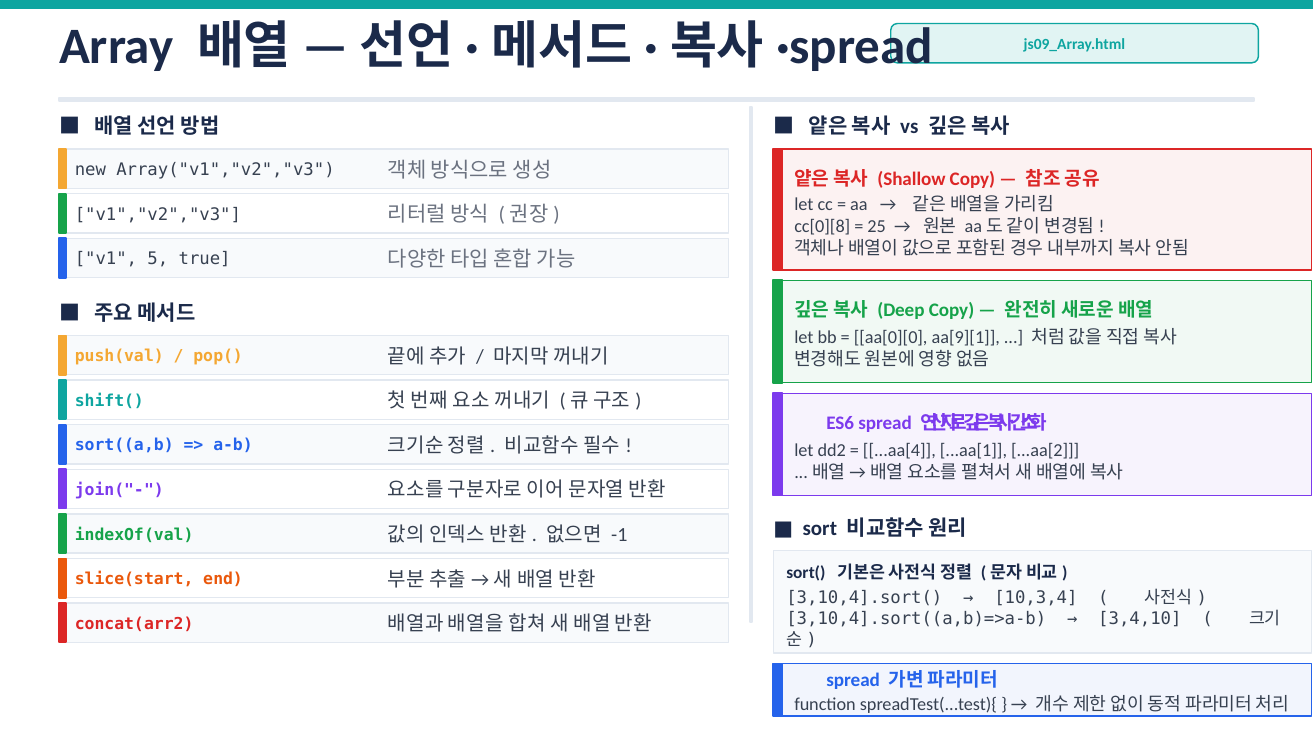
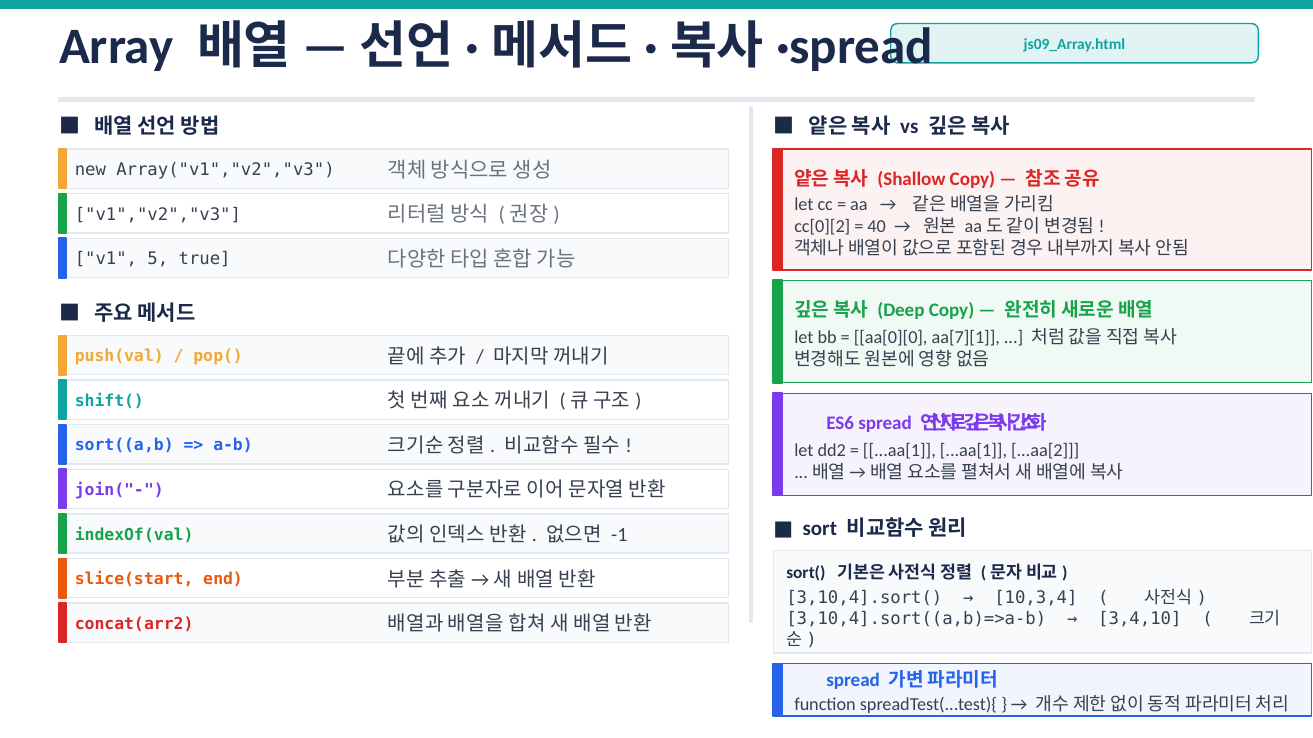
cc[0][8: cc[0][8 -> cc[0][2
25: 25 -> 40
aa[9][1: aa[9][1 -> aa[7][1
...aa[4 at (899, 451): ...aa[4 -> ...aa[1
